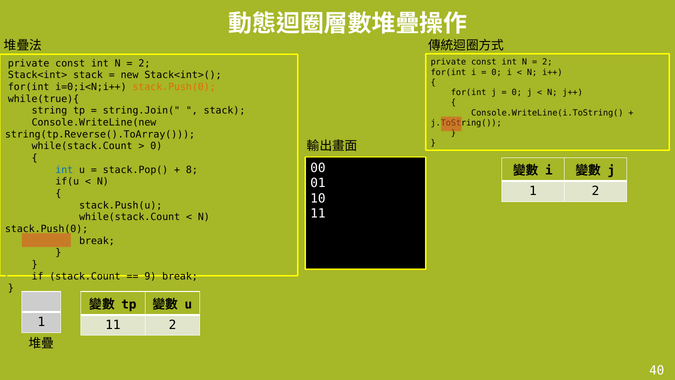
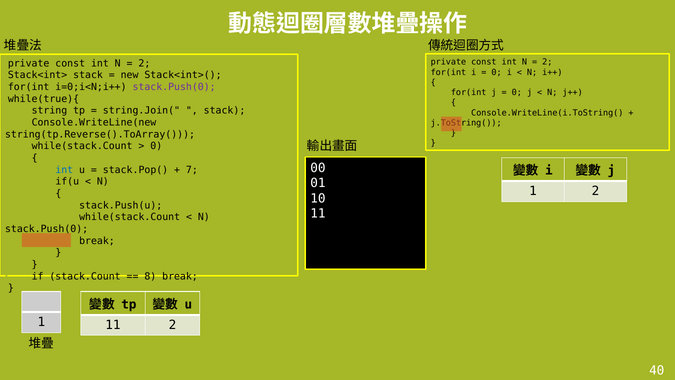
stack.Push(0 at (174, 87) colour: orange -> purple
8: 8 -> 7
9: 9 -> 8
